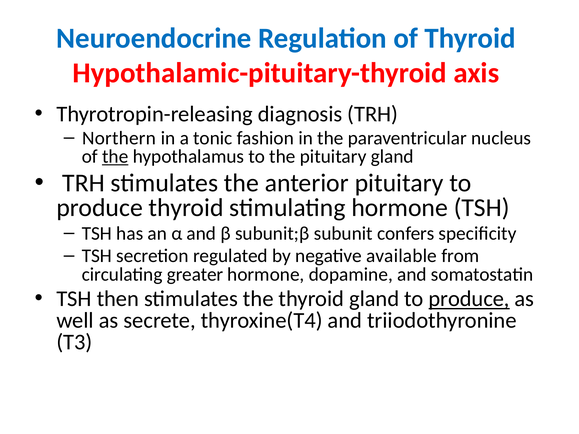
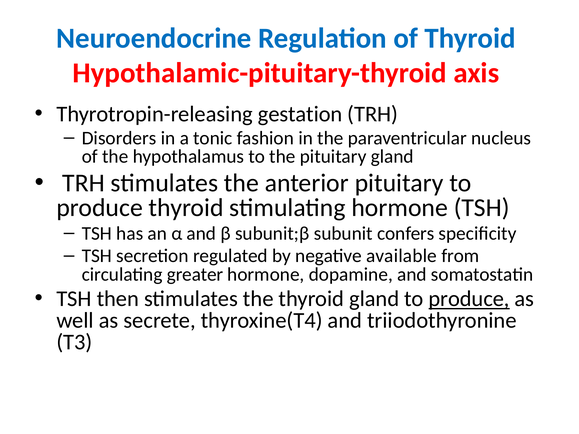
diagnosis: diagnosis -> gestation
Northern: Northern -> Disorders
the at (115, 157) underline: present -> none
